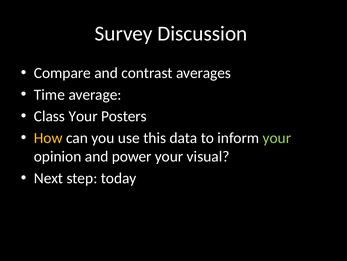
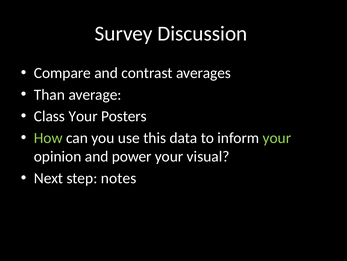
Time: Time -> Than
How colour: yellow -> light green
today: today -> notes
